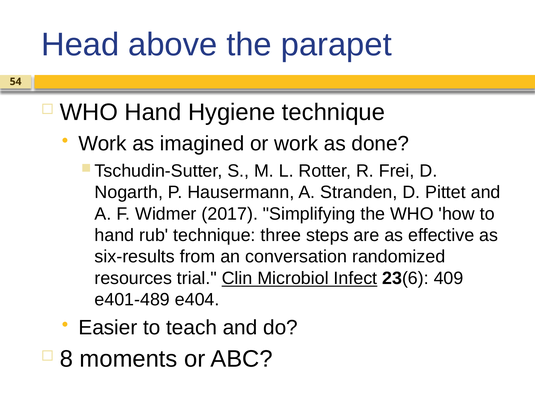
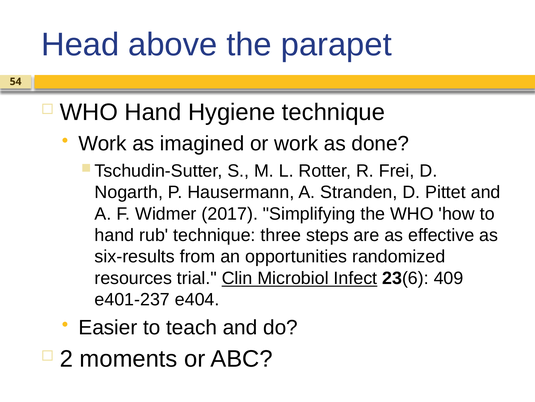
conversation: conversation -> opportunities
e401-489: e401-489 -> e401-237
8: 8 -> 2
